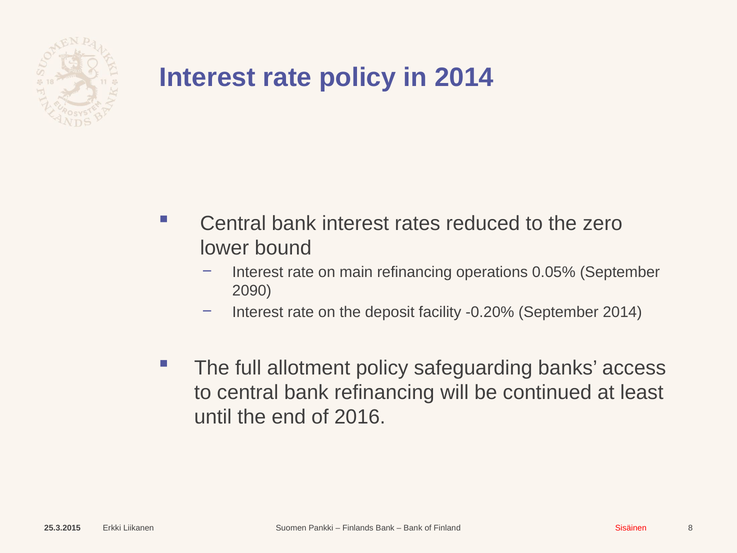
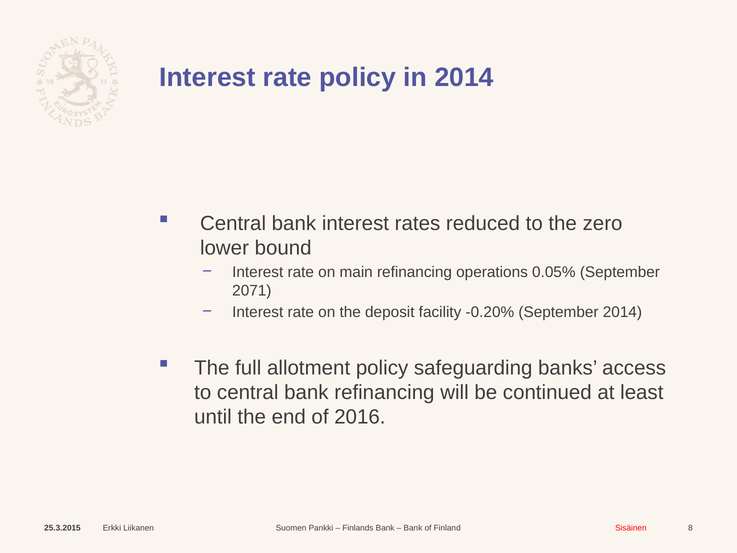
2090: 2090 -> 2071
